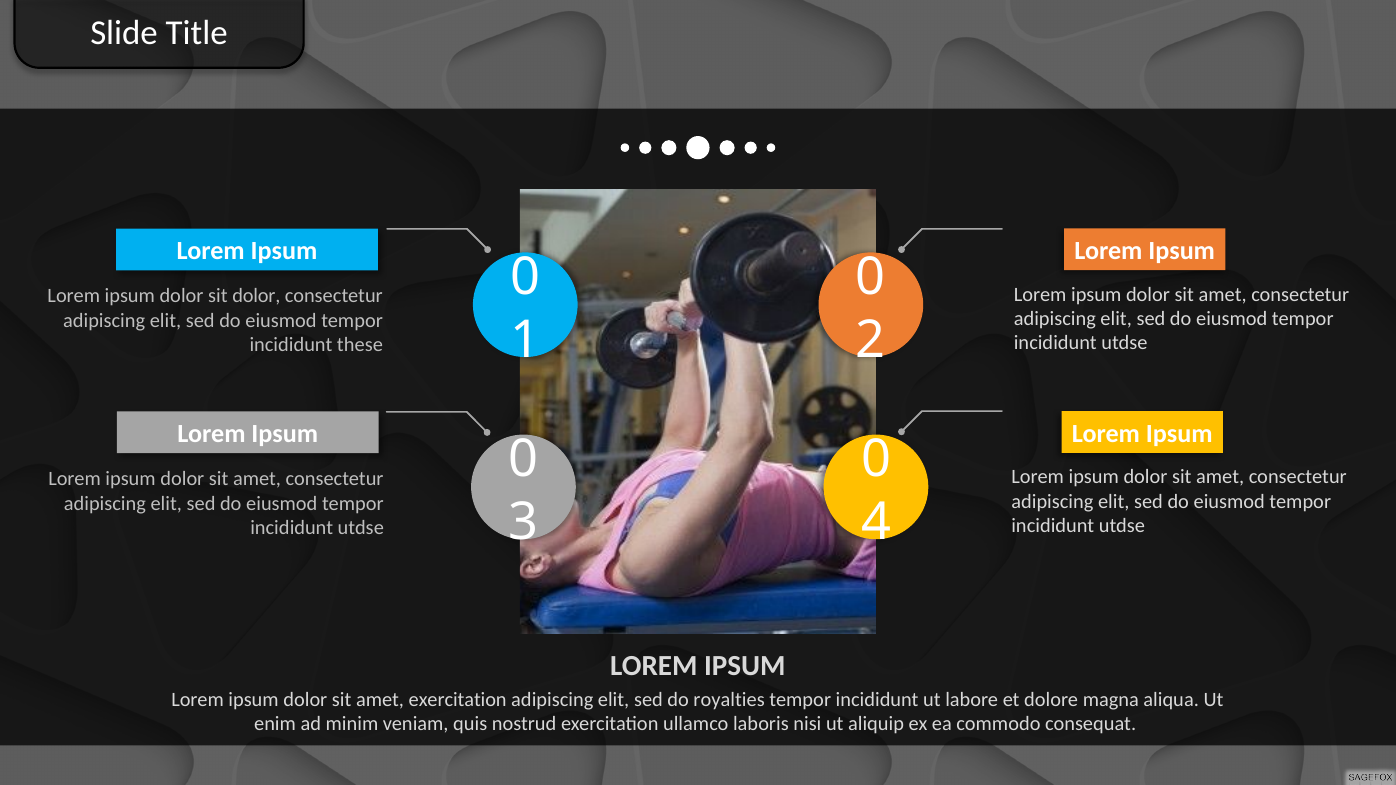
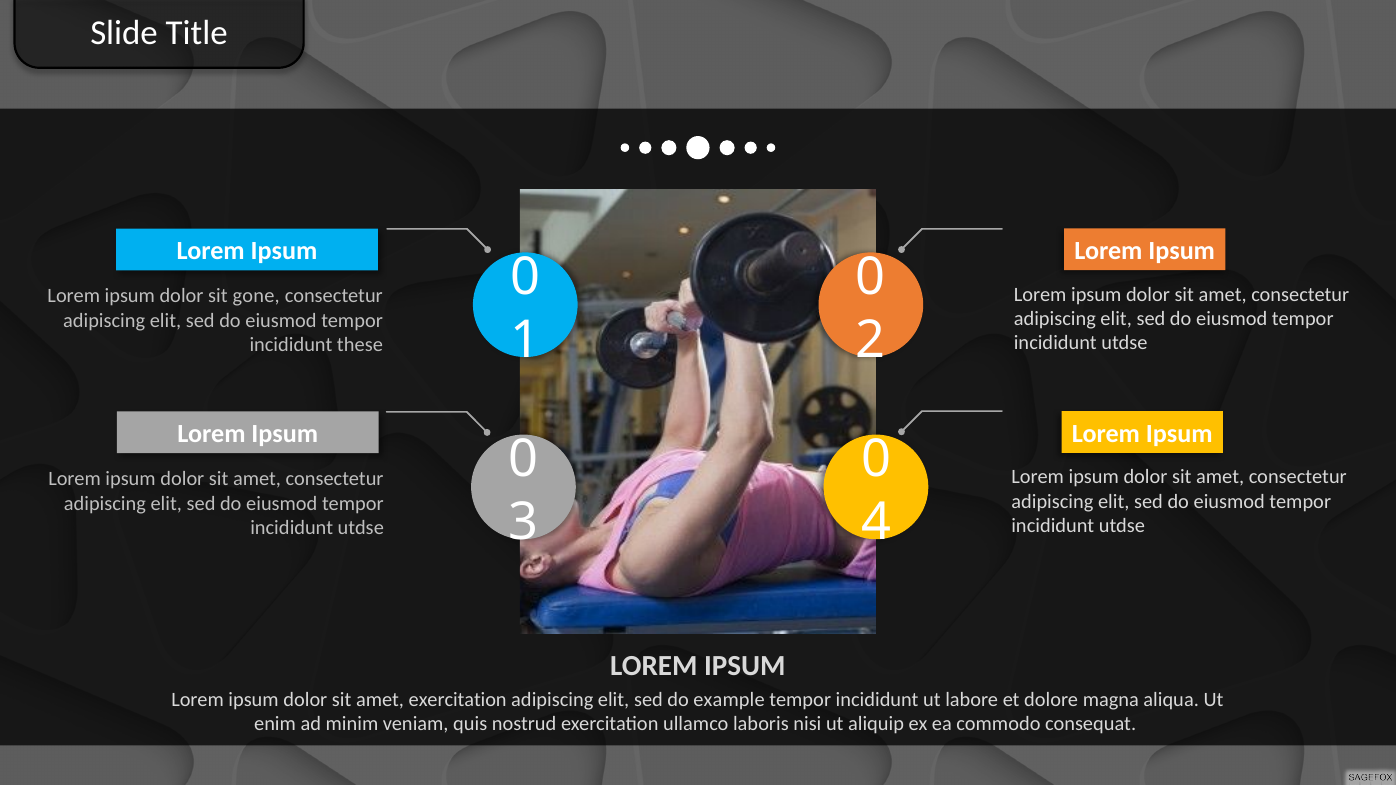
sit dolor: dolor -> gone
royalties: royalties -> example
